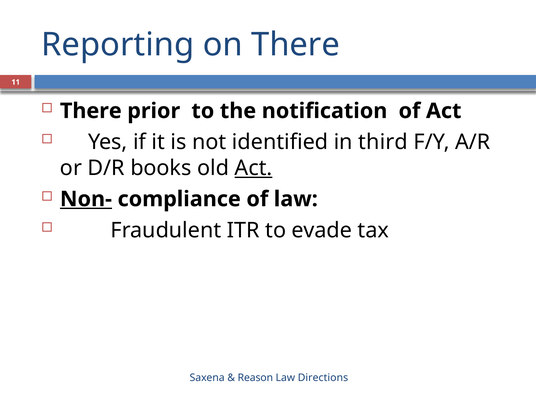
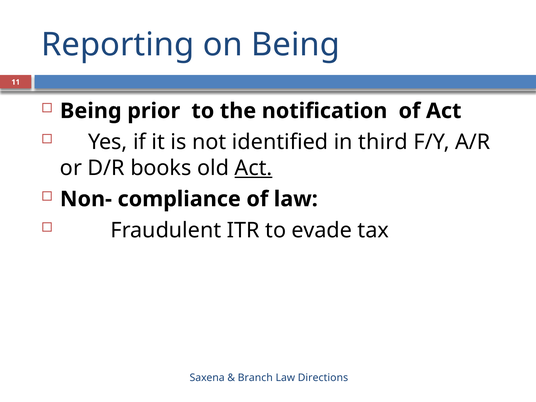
on There: There -> Being
There at (91, 111): There -> Being
Non- underline: present -> none
Reason: Reason -> Branch
